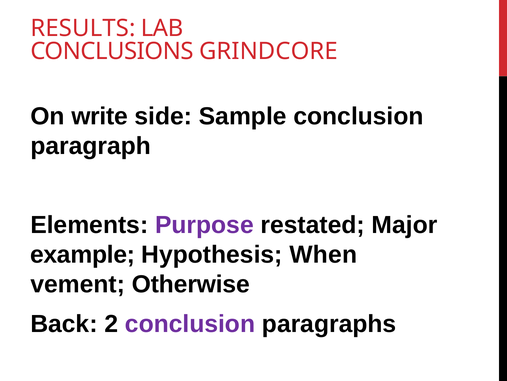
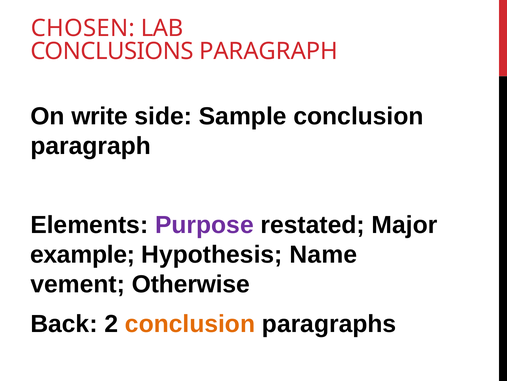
RESULTS: RESULTS -> CHOSEN
CONCLUSIONS GRINDCORE: GRINDCORE -> PARAGRAPH
When: When -> Name
conclusion at (190, 323) colour: purple -> orange
